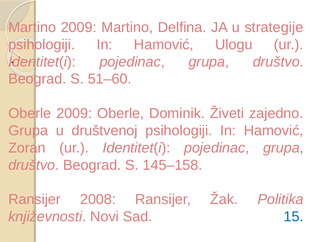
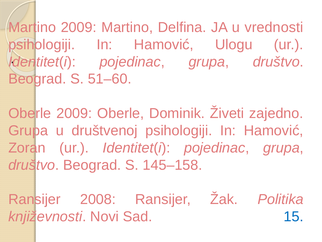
strategije: strategije -> vrednosti
